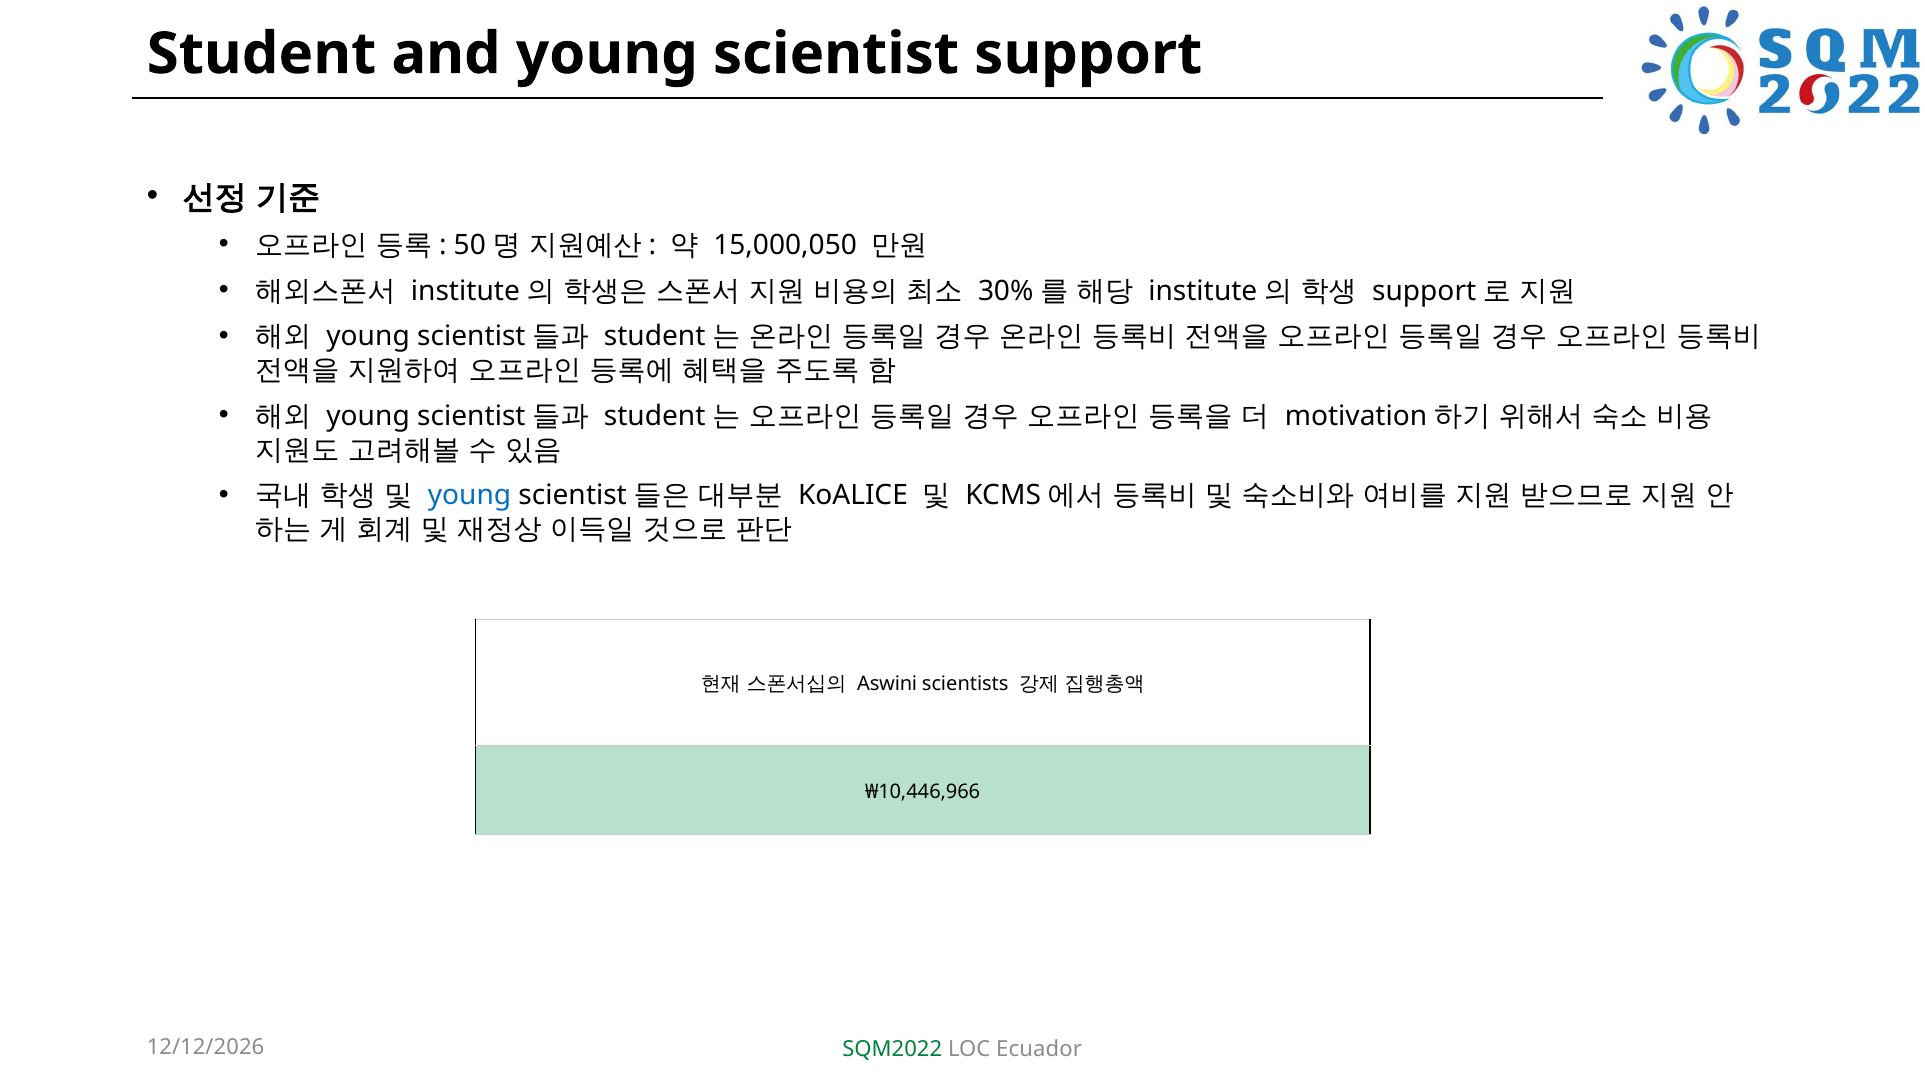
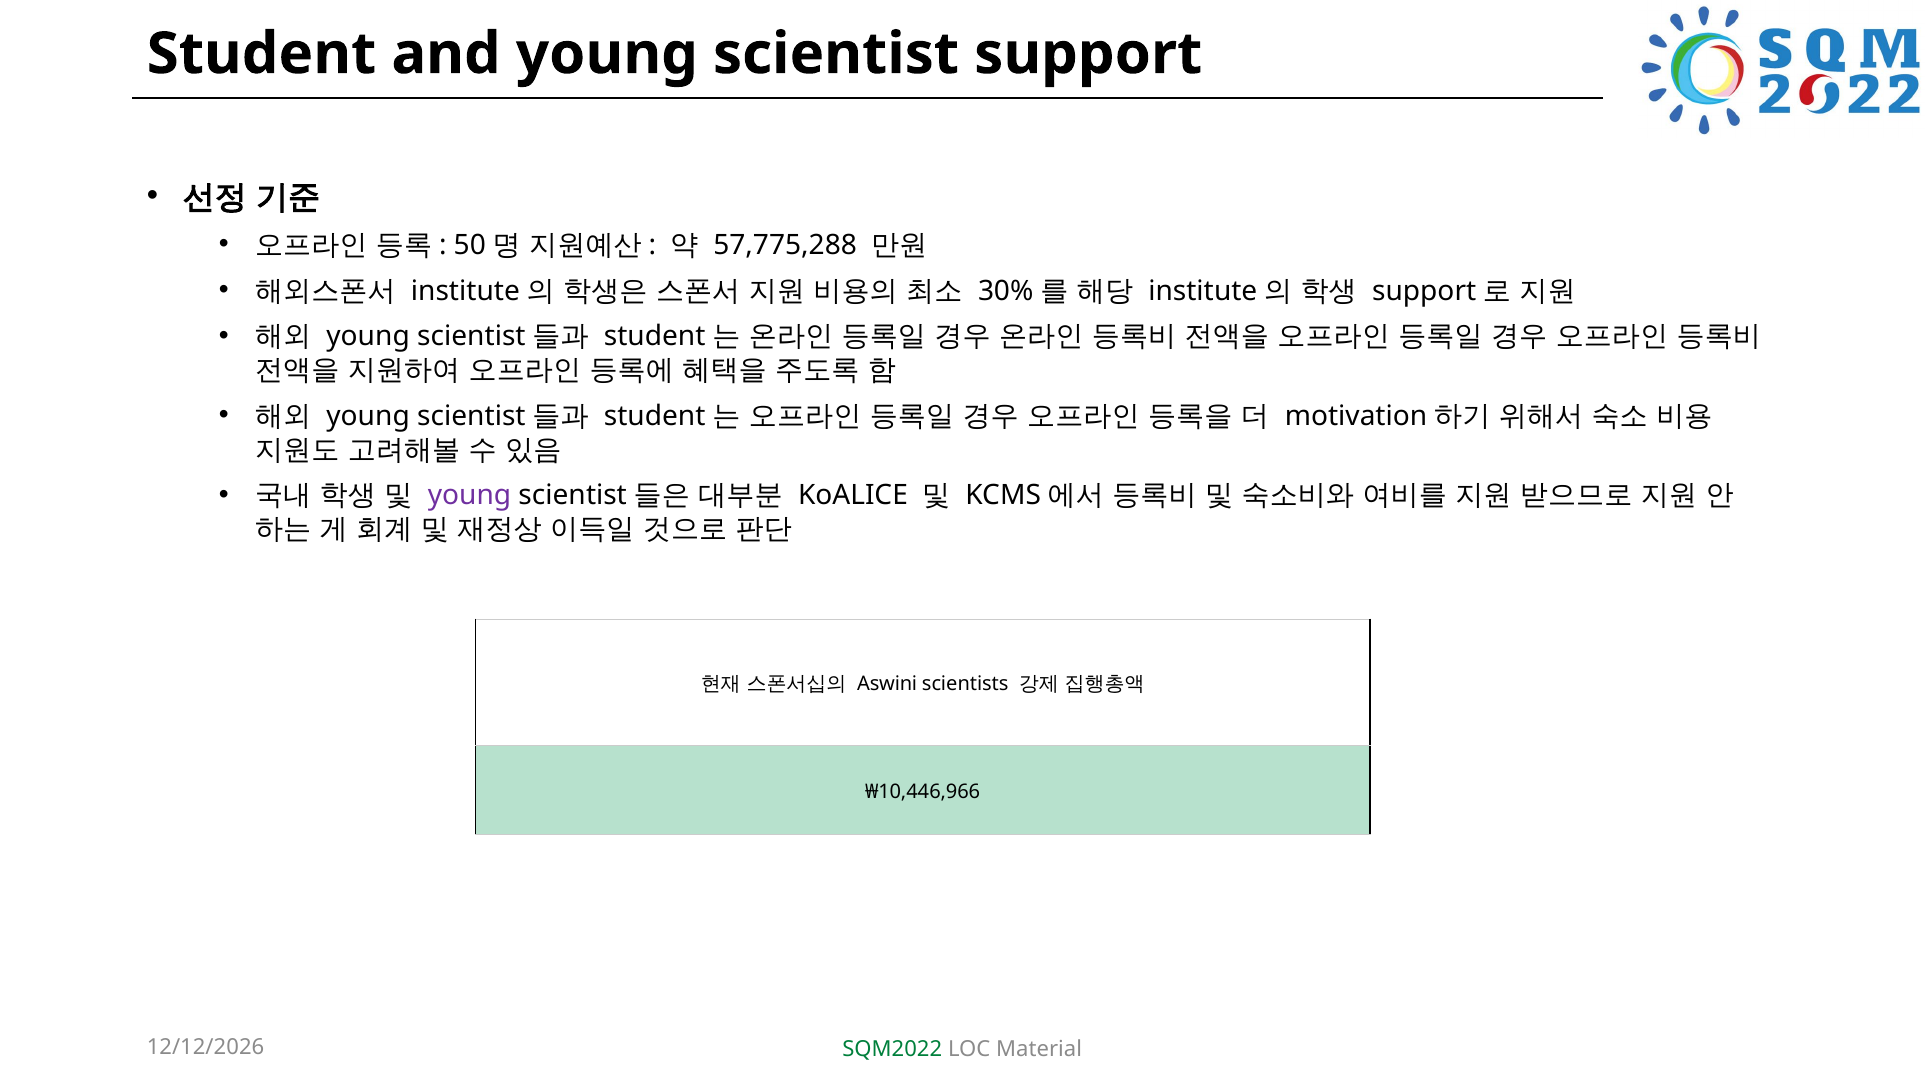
15,000,050: 15,000,050 -> 57,775,288
young at (469, 495) colour: blue -> purple
Ecuador: Ecuador -> Material
